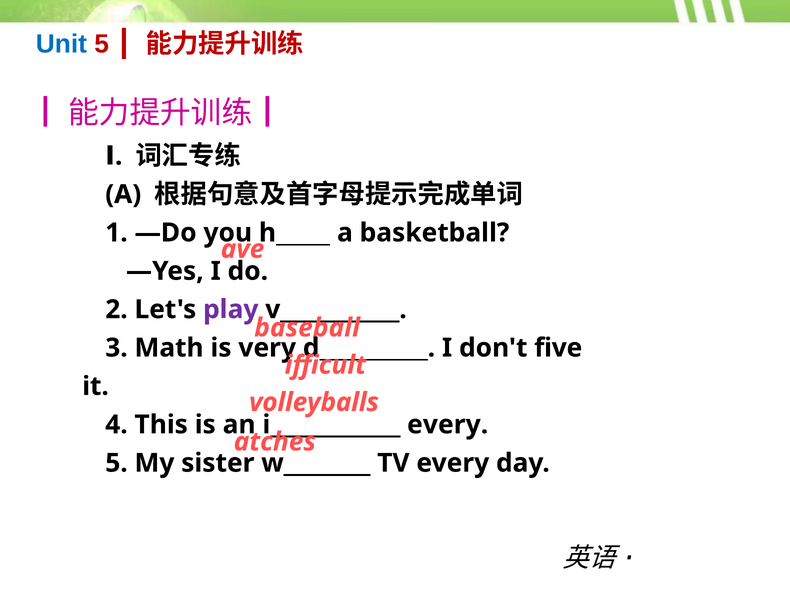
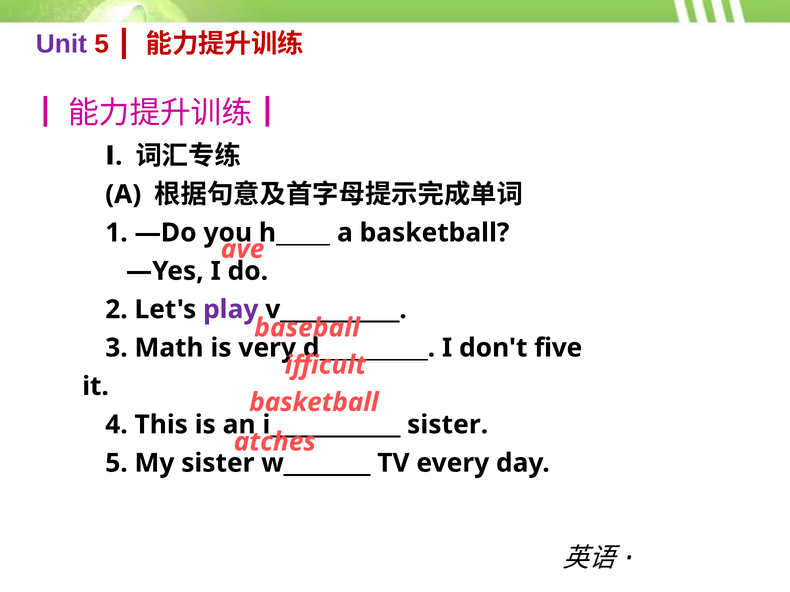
Unit colour: blue -> purple
volleyballs at (314, 403): volleyballs -> basketball
i____________ every: every -> sister
